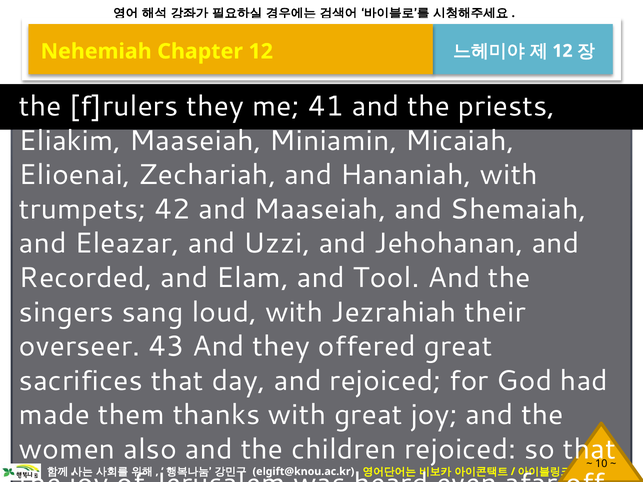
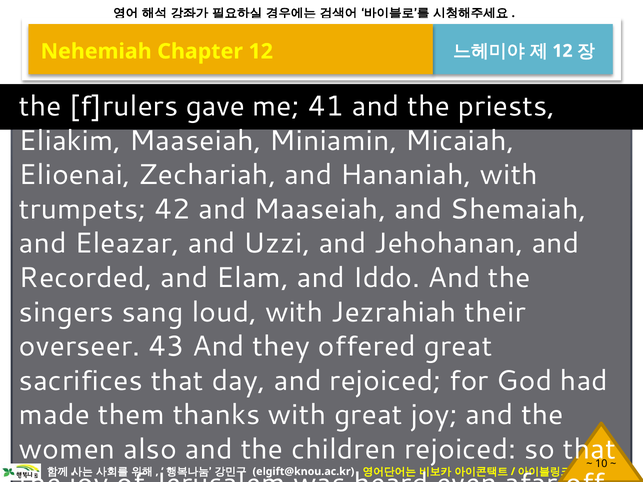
f]rulers they: they -> gave
Tool: Tool -> Iddo
